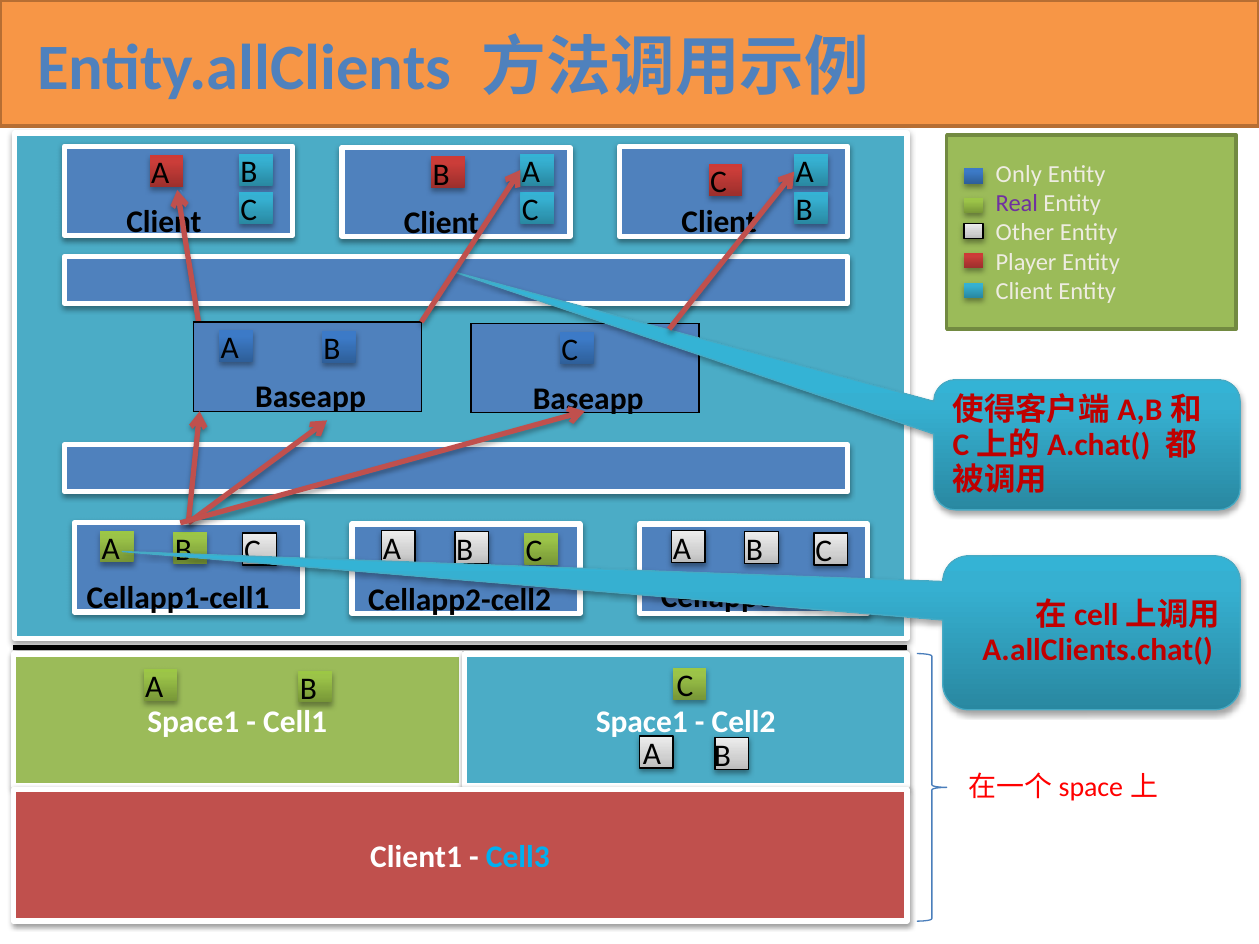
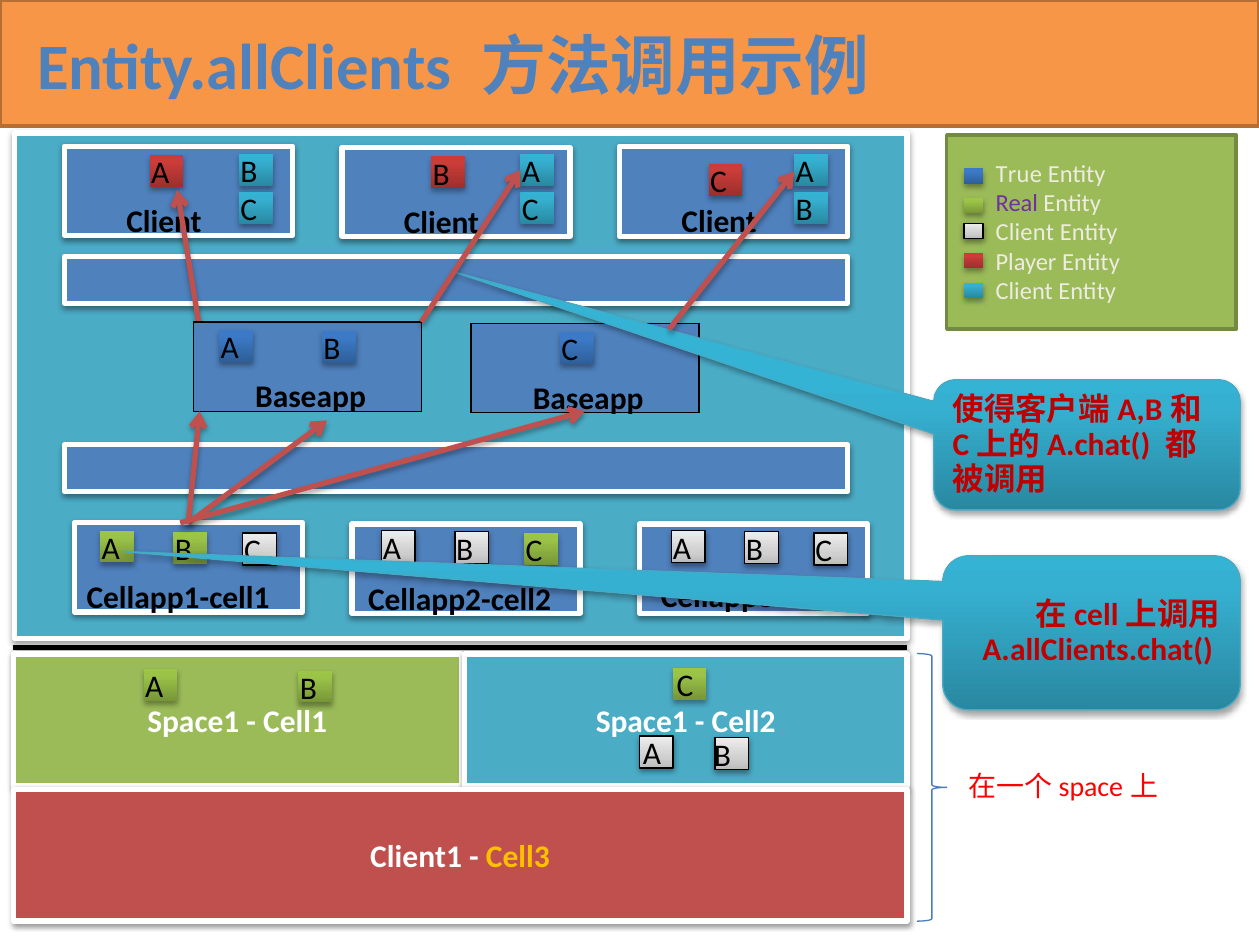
Only: Only -> True
Other at (1025, 233): Other -> Client
Cell3 colour: light blue -> yellow
